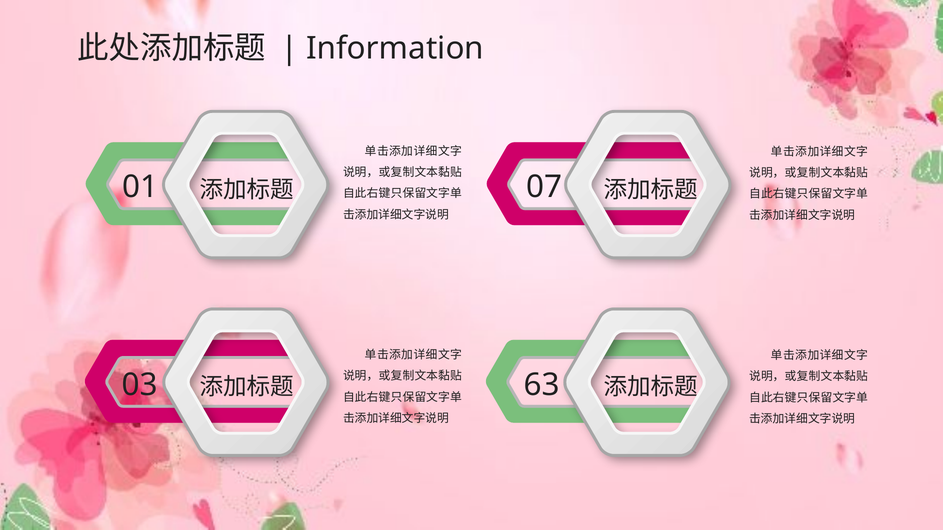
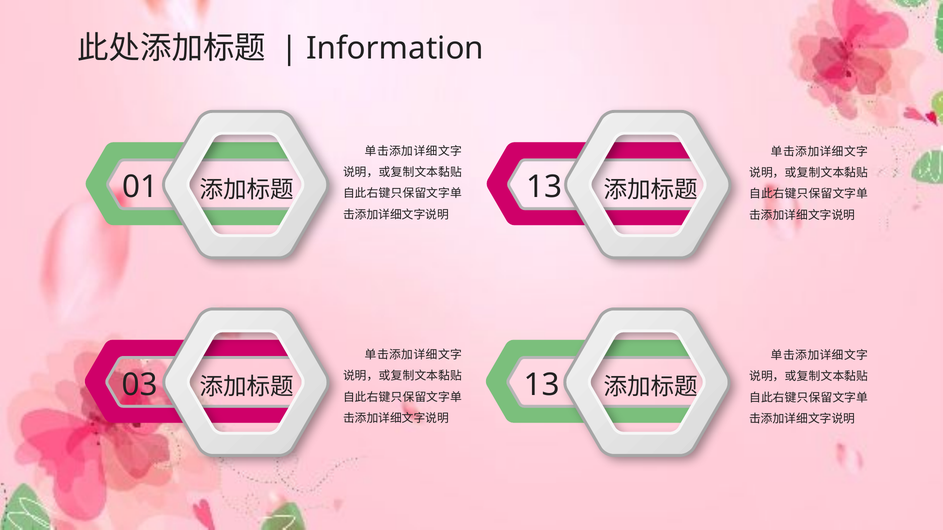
01 07: 07 -> 13
03 63: 63 -> 13
